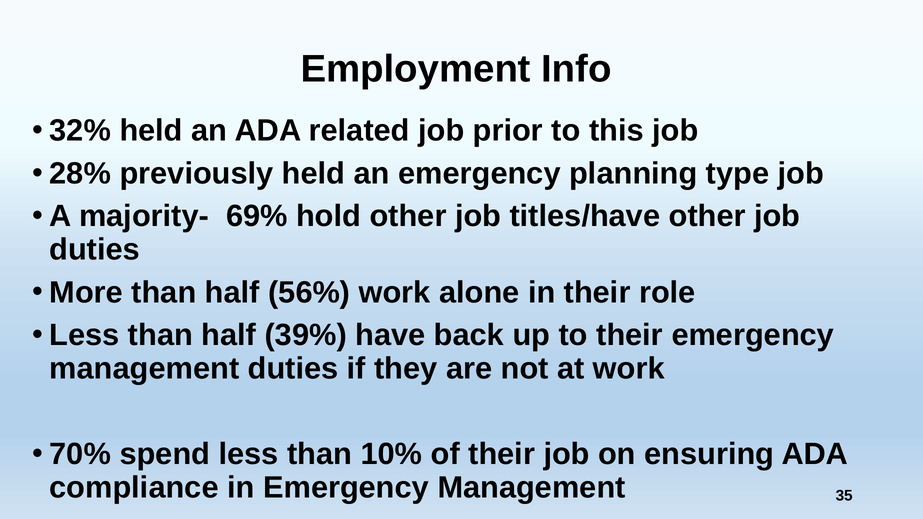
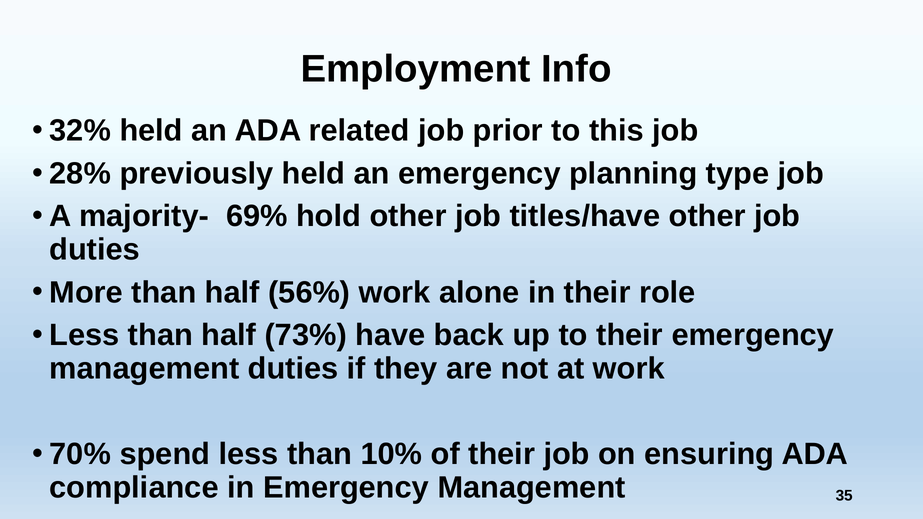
39%: 39% -> 73%
